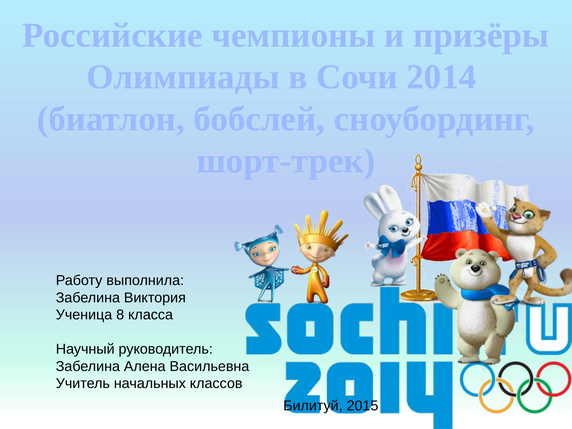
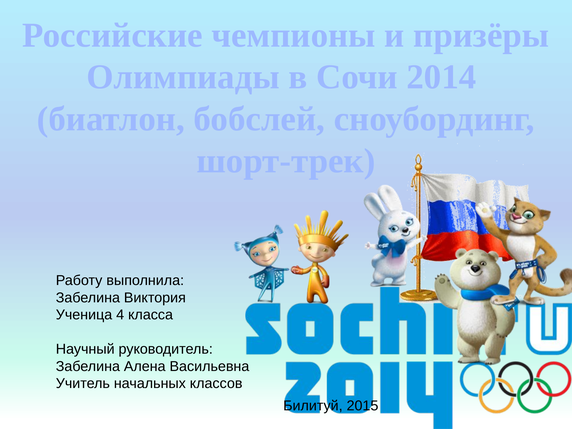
8: 8 -> 4
